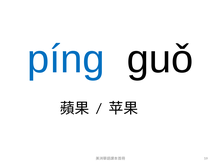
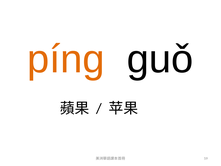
píng colour: blue -> orange
